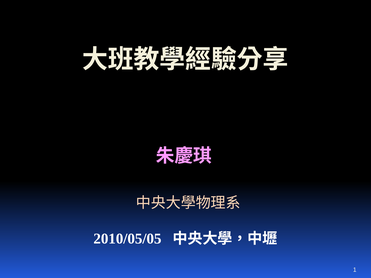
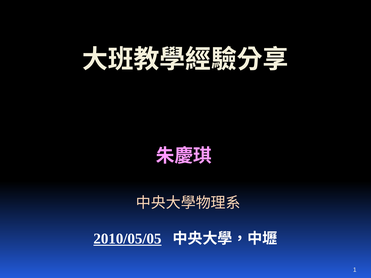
2010/05/05 underline: none -> present
